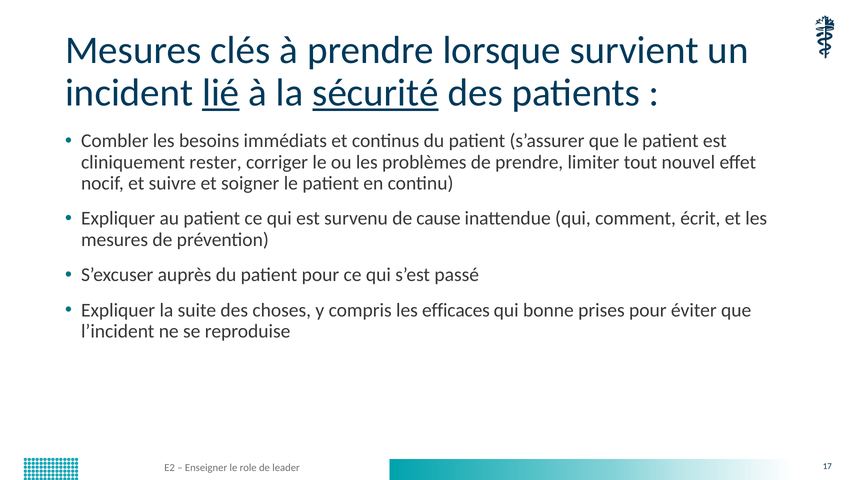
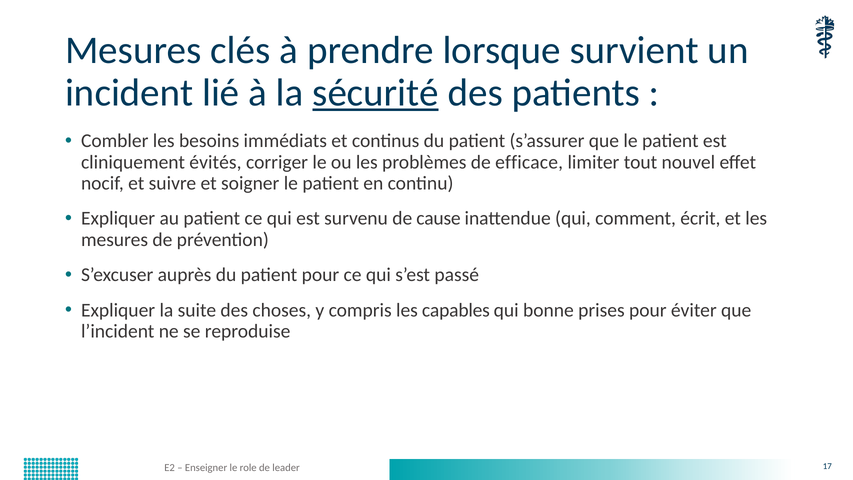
lié underline: present -> none
rester: rester -> évités
de prendre: prendre -> efficace
efficaces: efficaces -> capables
